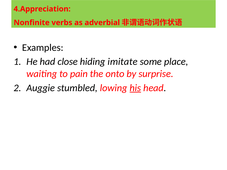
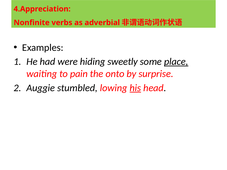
close: close -> were
imitate: imitate -> sweetly
place underline: none -> present
